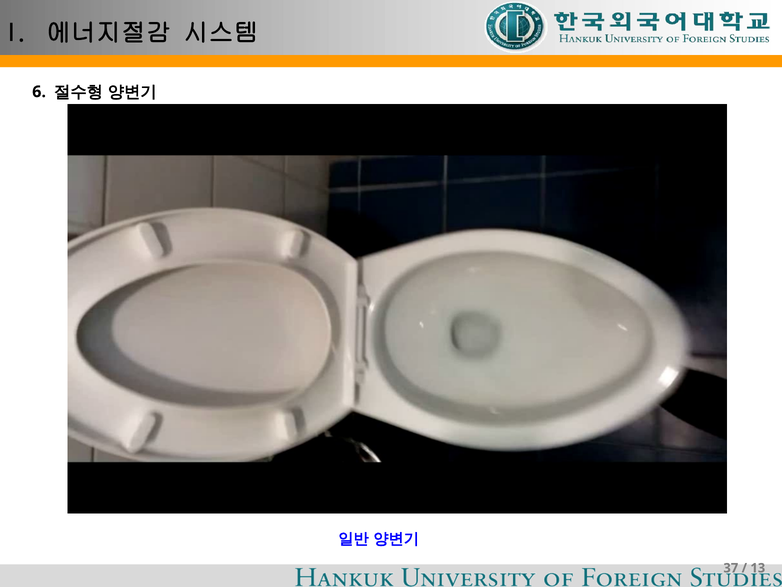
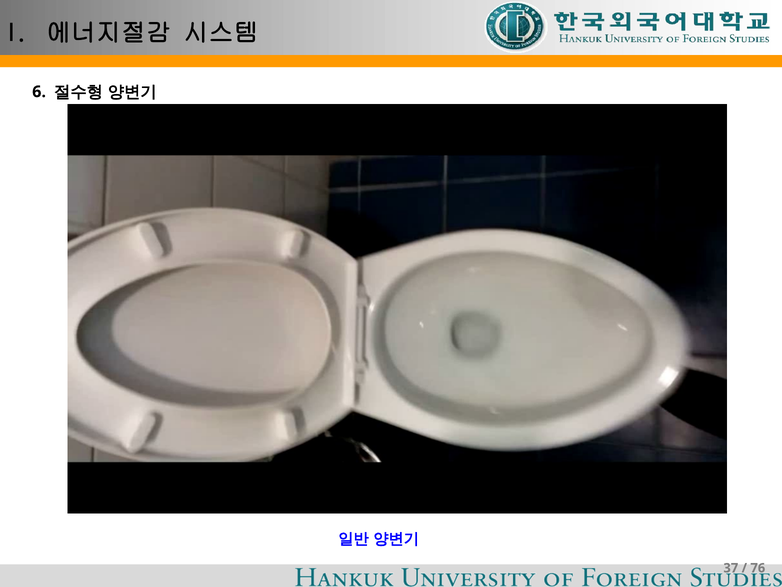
13: 13 -> 76
